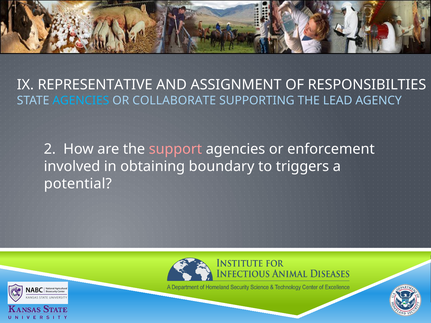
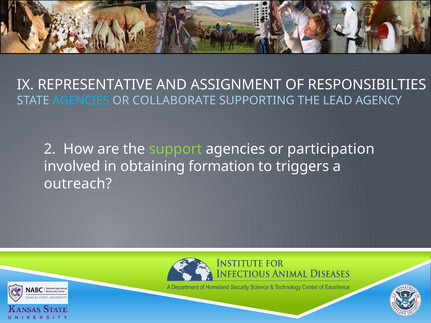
support colour: pink -> light green
enforcement: enforcement -> participation
boundary: boundary -> formation
potential: potential -> outreach
